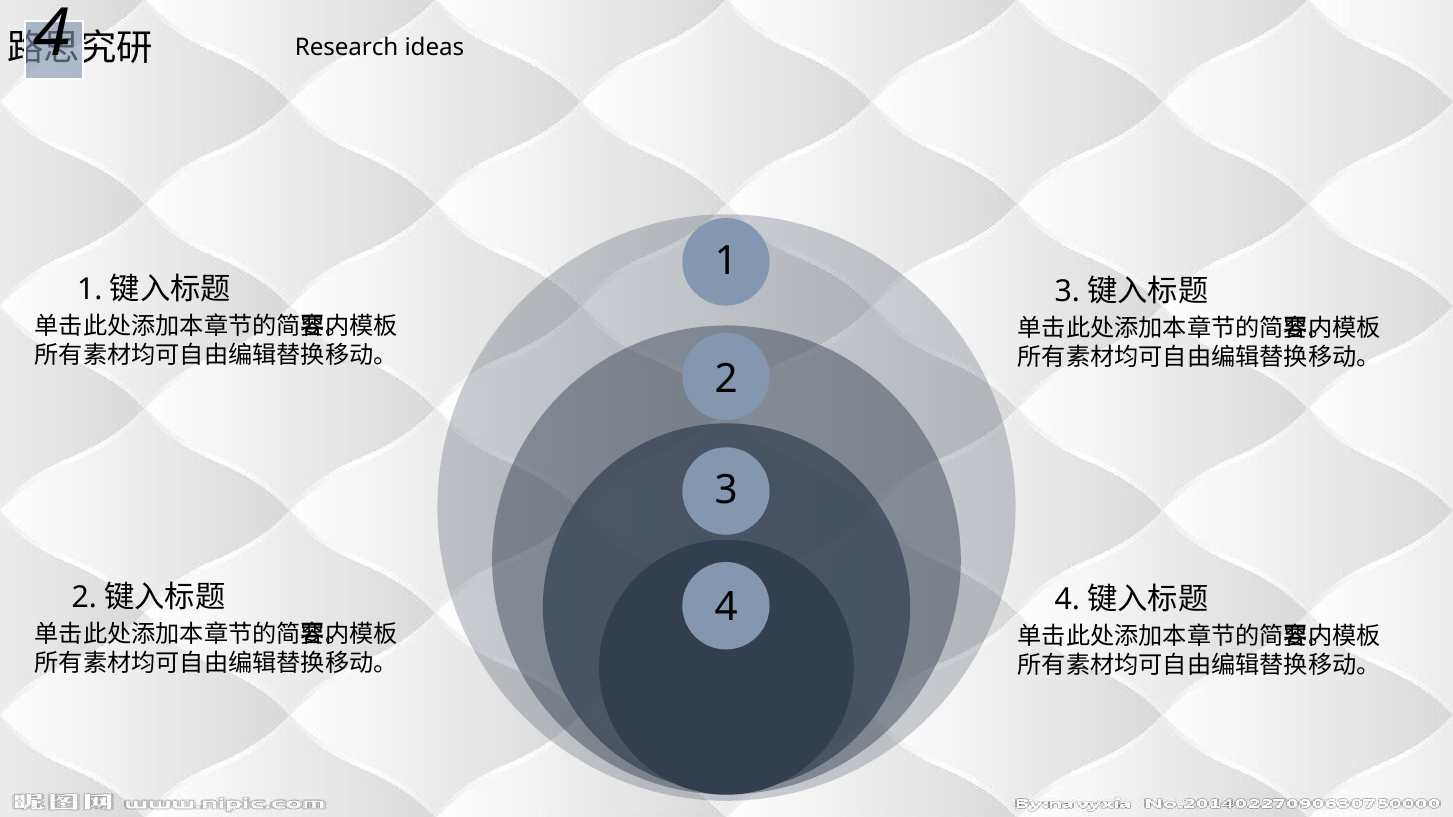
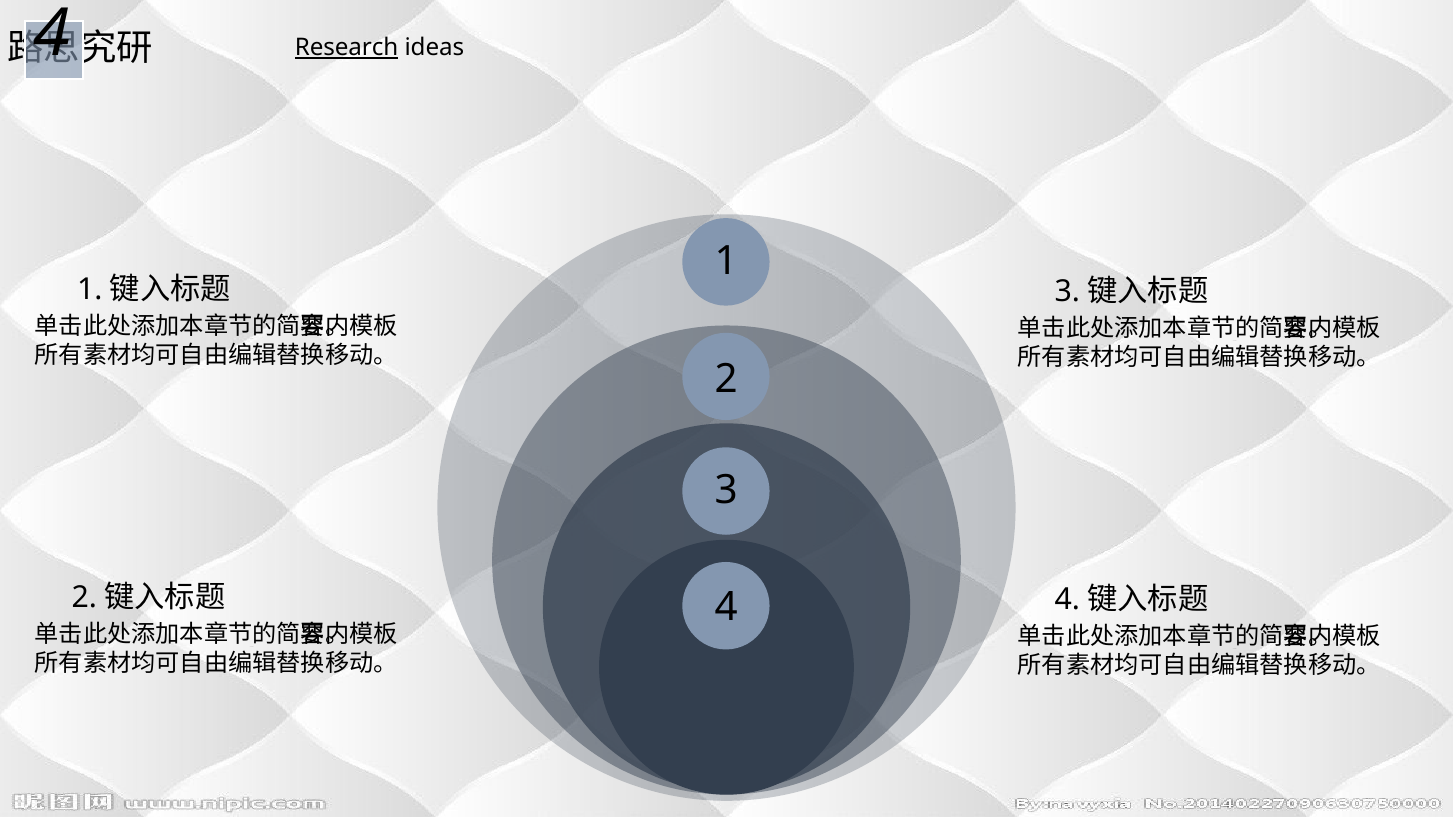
Research underline: none -> present
